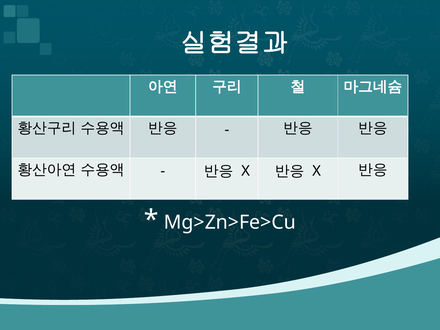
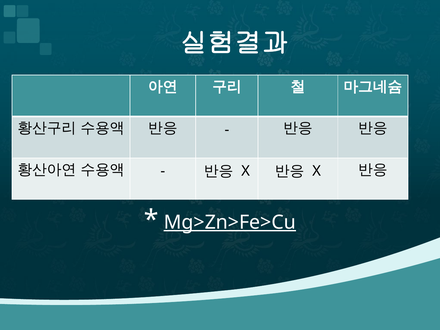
Mg>Zn>Fe>Cu underline: none -> present
